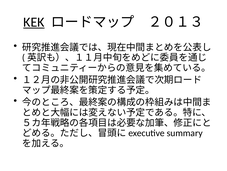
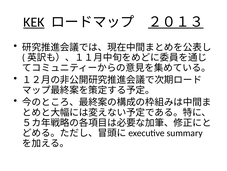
２０１３ underline: none -> present
